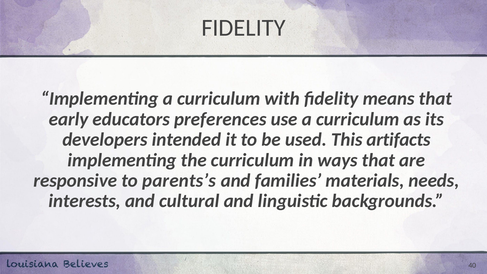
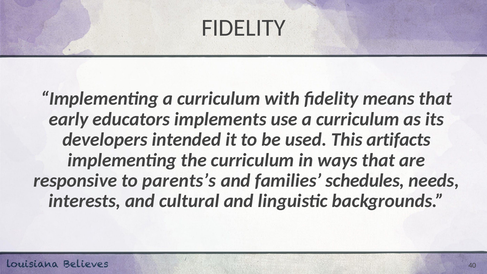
preferences: preferences -> implements
materials: materials -> schedules
